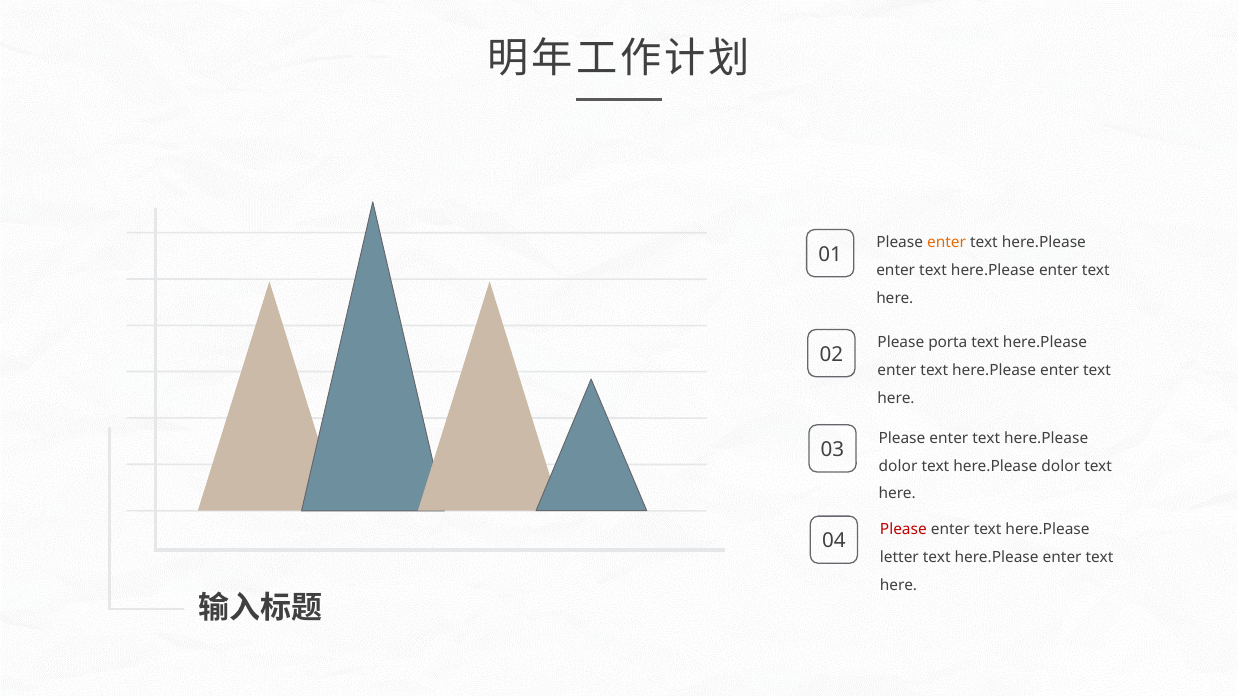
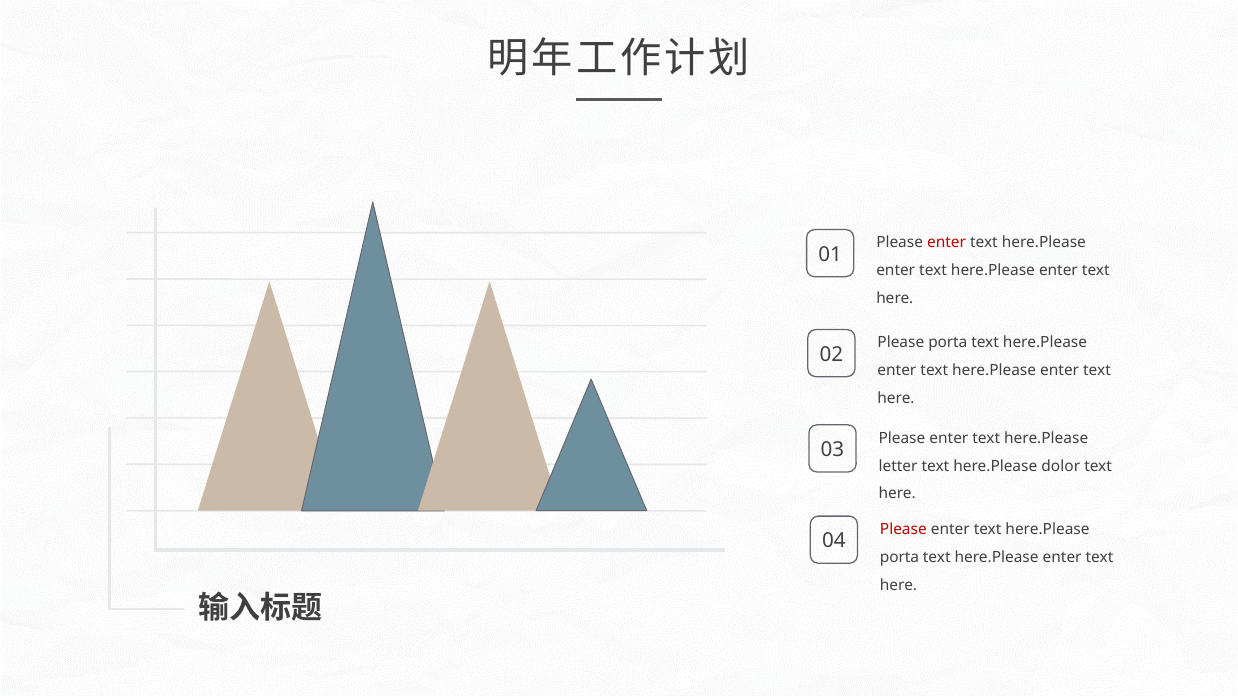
enter at (947, 243) colour: orange -> red
dolor at (898, 466): dolor -> letter
letter at (899, 558): letter -> porta
